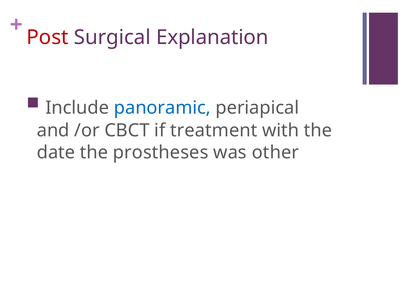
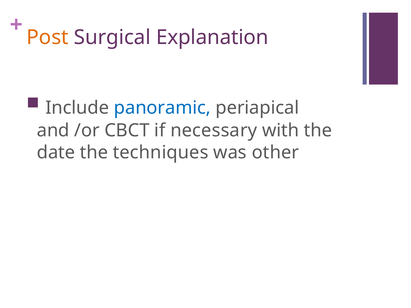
Post colour: red -> orange
treatment: treatment -> necessary
prostheses: prostheses -> techniques
